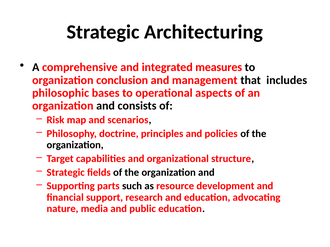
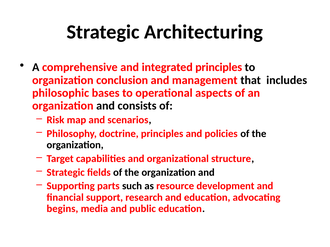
integrated measures: measures -> principles
nature: nature -> begins
